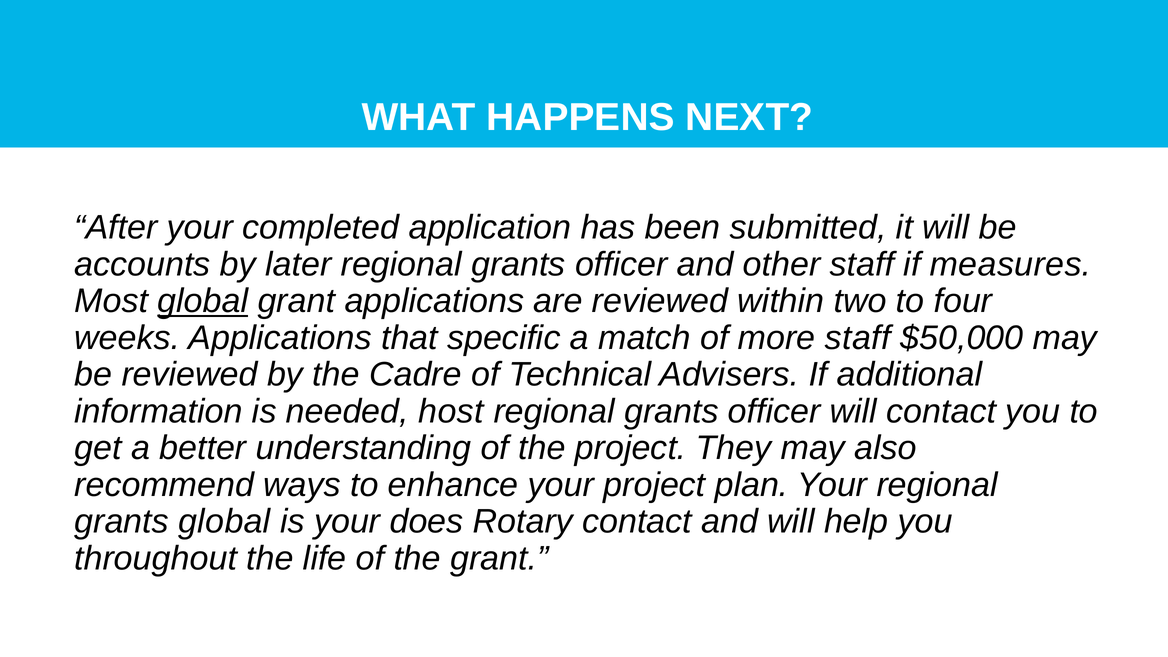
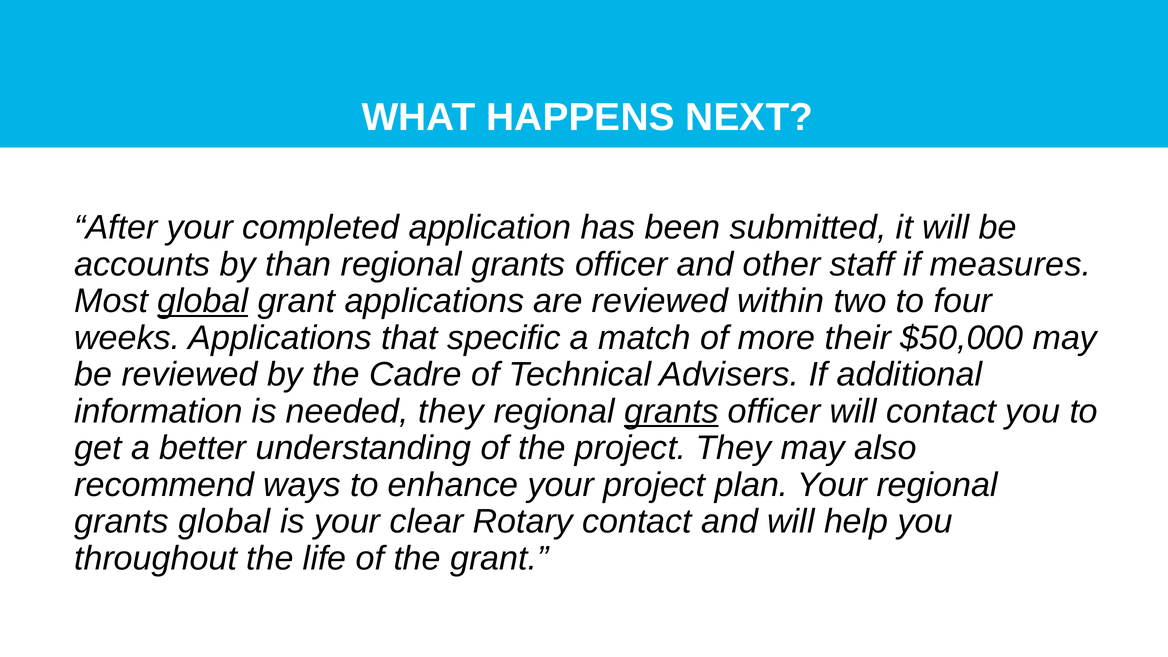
later: later -> than
more staff: staff -> their
needed host: host -> they
grants at (671, 411) underline: none -> present
does: does -> clear
